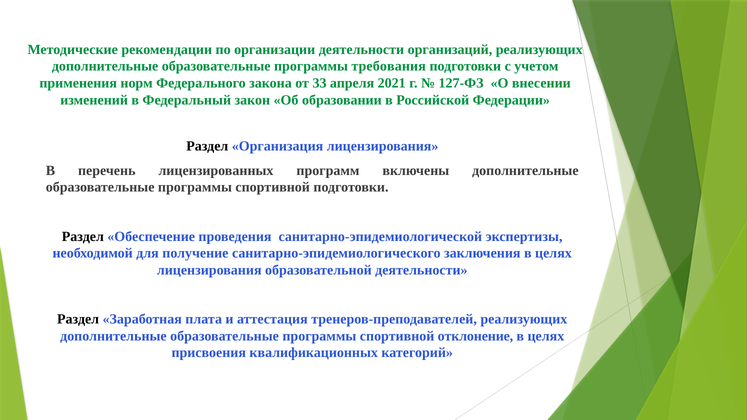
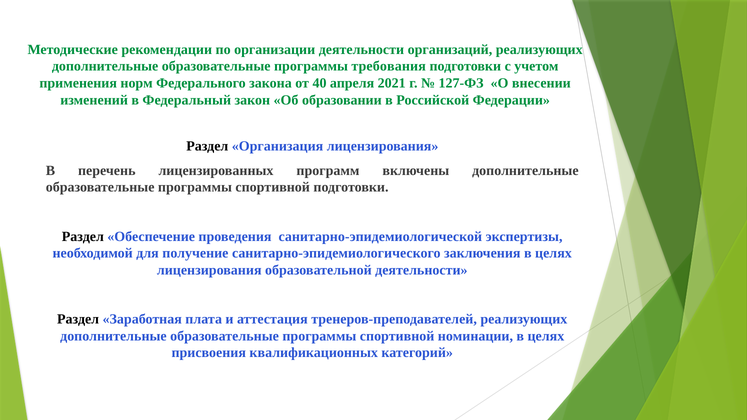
33: 33 -> 40
отклонение: отклонение -> номинации
